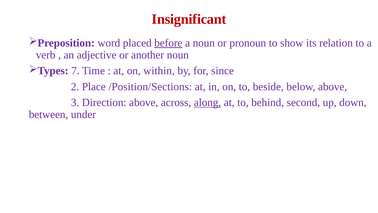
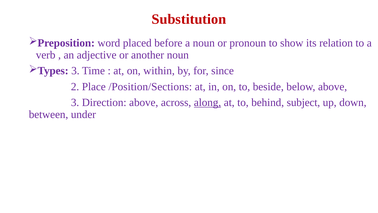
Insignificant: Insignificant -> Substitution
before underline: present -> none
7 at (75, 71): 7 -> 3
second: second -> subject
